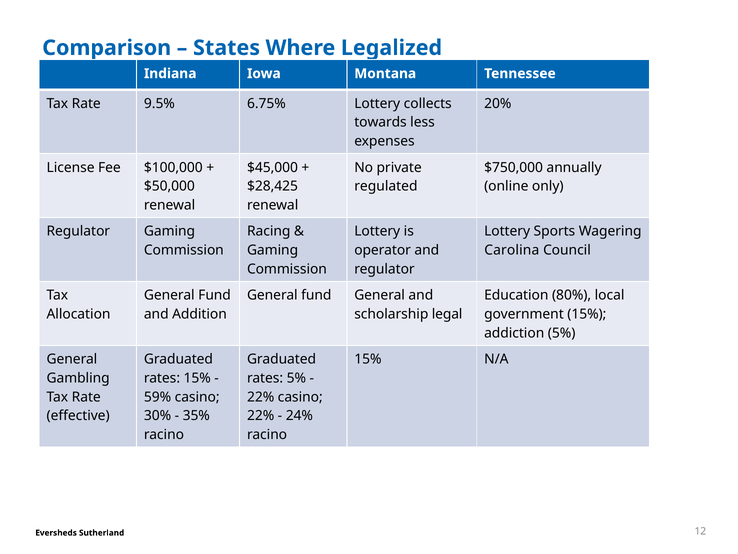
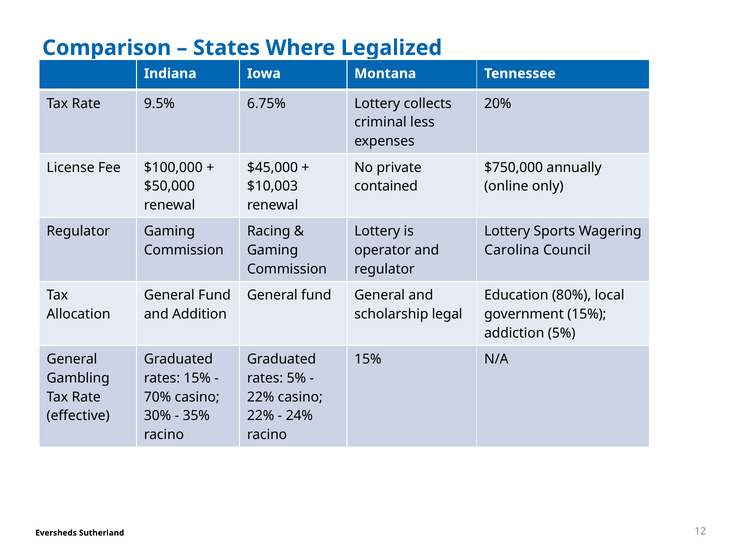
towards: towards -> criminal
$28,425: $28,425 -> $10,003
regulated: regulated -> contained
59%: 59% -> 70%
